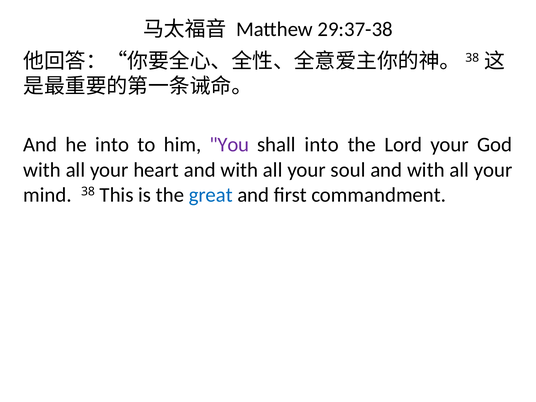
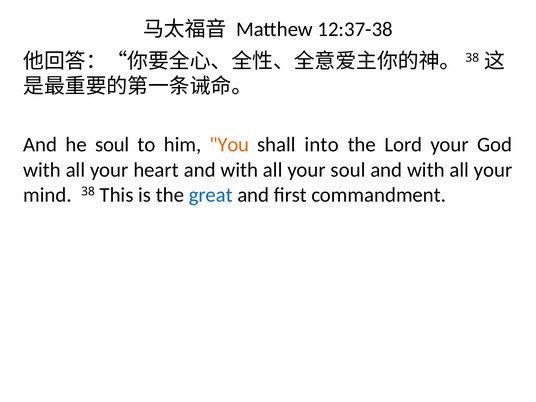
29:37-38: 29:37-38 -> 12:37-38
he into: into -> soul
You colour: purple -> orange
